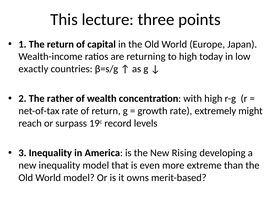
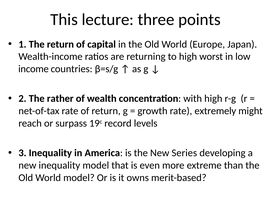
today: today -> worst
exactly: exactly -> income
Rising: Rising -> Series
